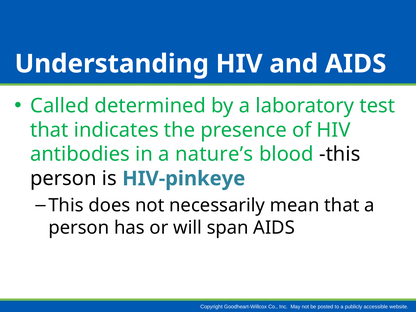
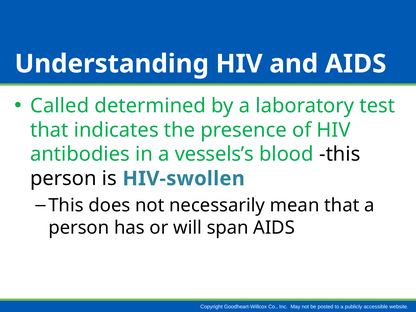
nature’s: nature’s -> vessels’s
HIV-pinkeye: HIV-pinkeye -> HIV-swollen
